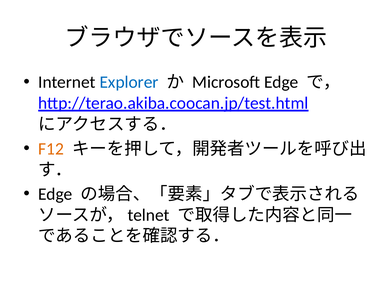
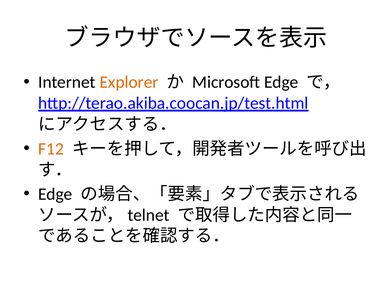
Explorer colour: blue -> orange
